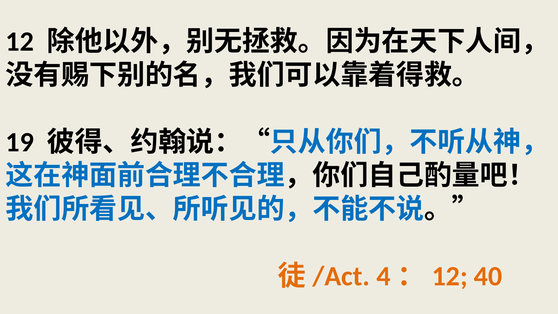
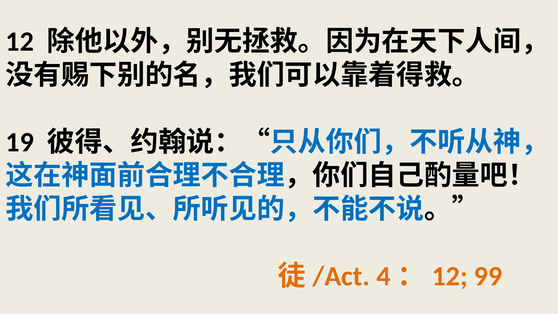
40: 40 -> 99
